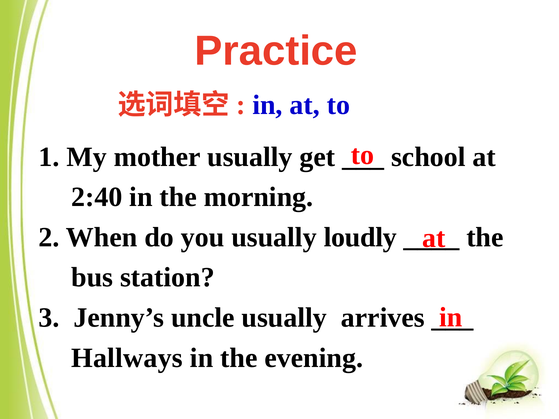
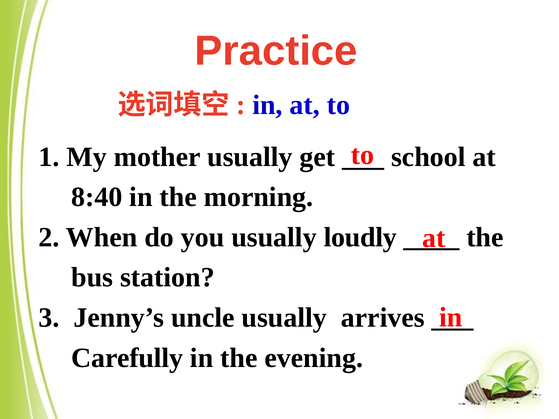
2:40: 2:40 -> 8:40
Hallways: Hallways -> Carefully
